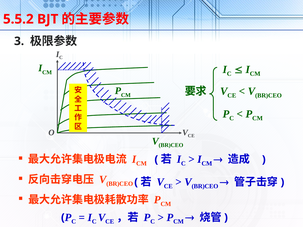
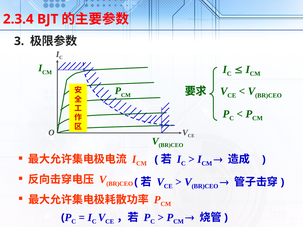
5.5.2: 5.5.2 -> 2.3.4
